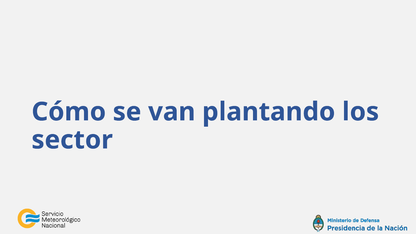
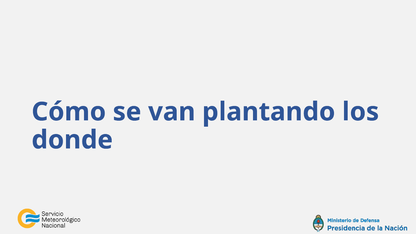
sector: sector -> donde
